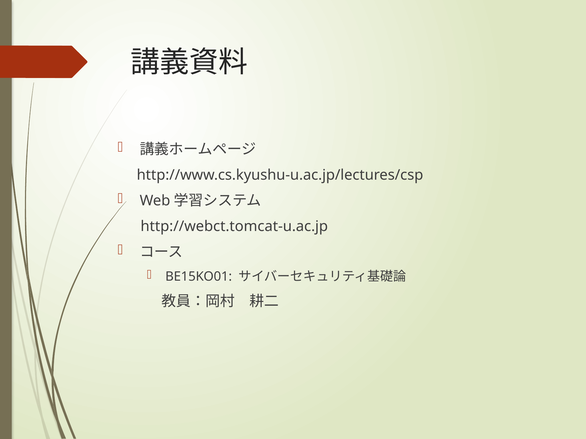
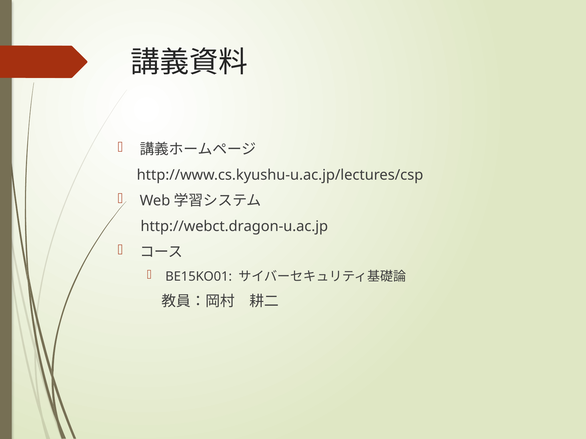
http://webct.tomcat-u.ac.jp: http://webct.tomcat-u.ac.jp -> http://webct.dragon-u.ac.jp
